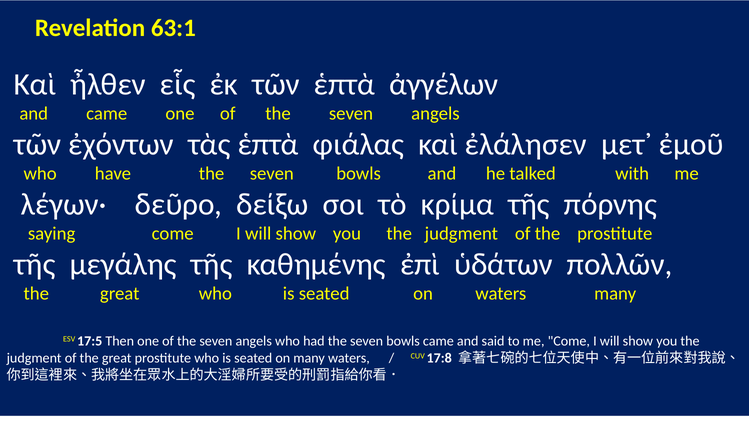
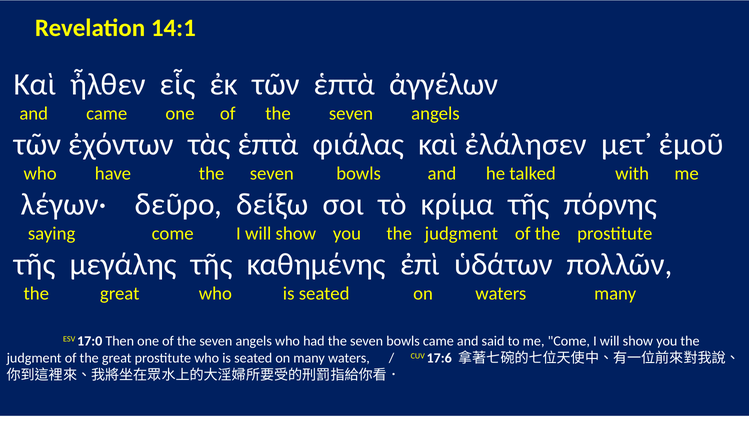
63:1: 63:1 -> 14:1
17:5: 17:5 -> 17:0
17:8: 17:8 -> 17:6
